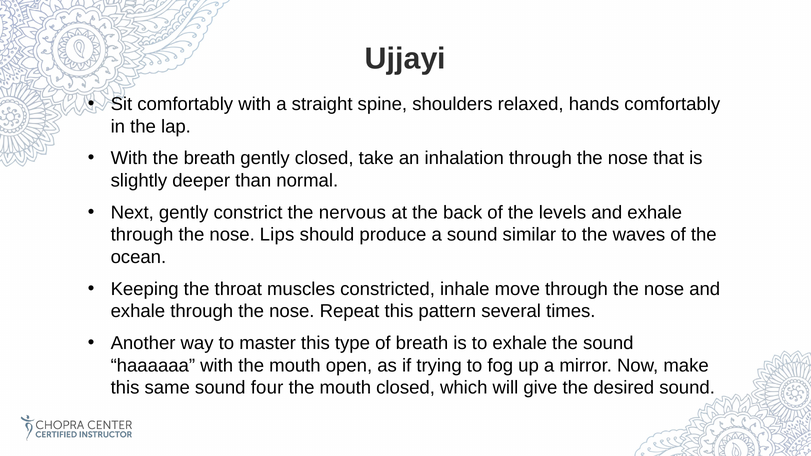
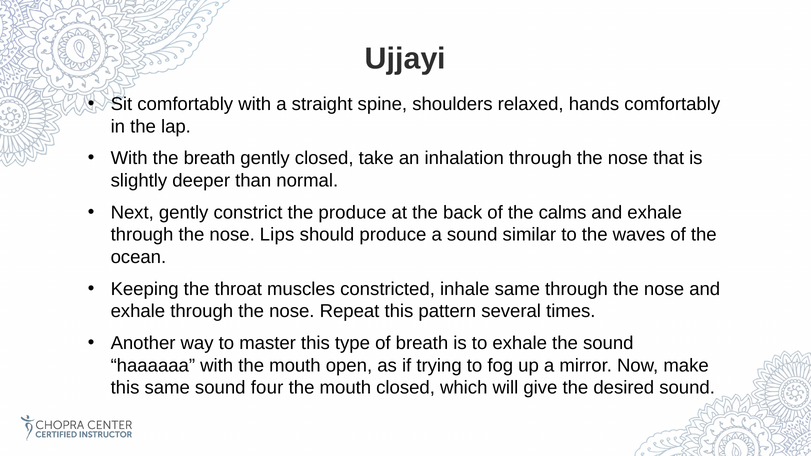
the nervous: nervous -> produce
levels: levels -> calms
inhale move: move -> same
